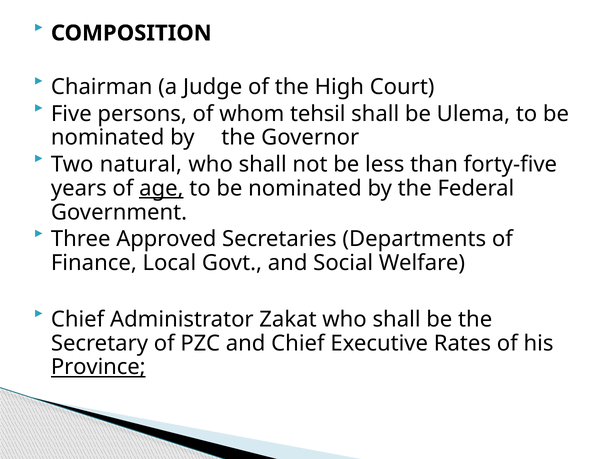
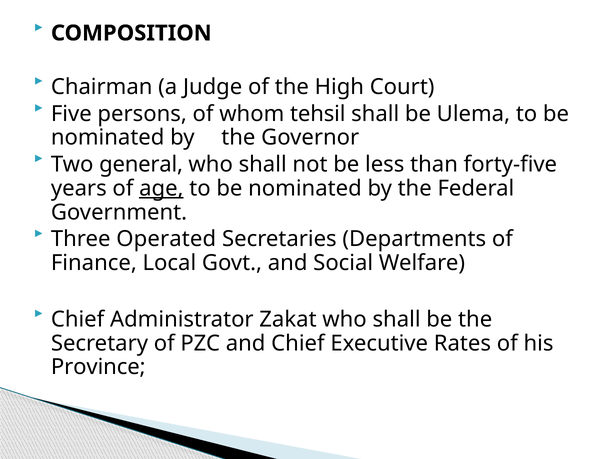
natural: natural -> general
Approved: Approved -> Operated
Province underline: present -> none
